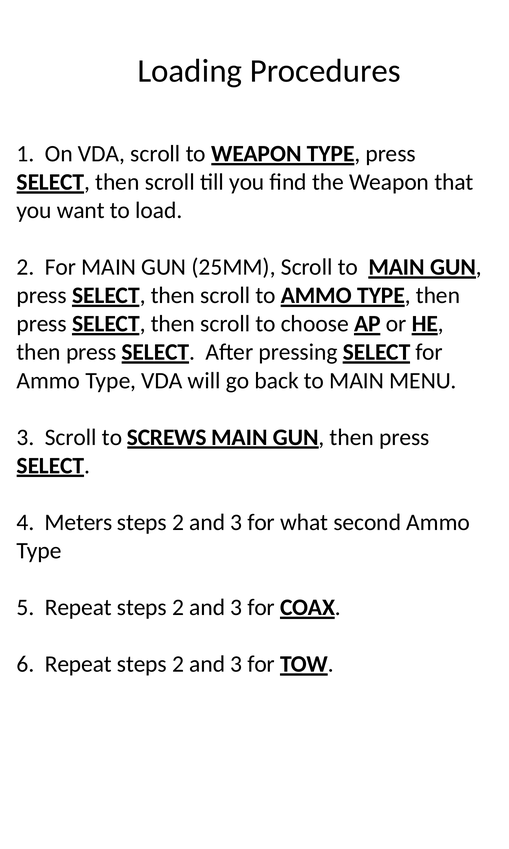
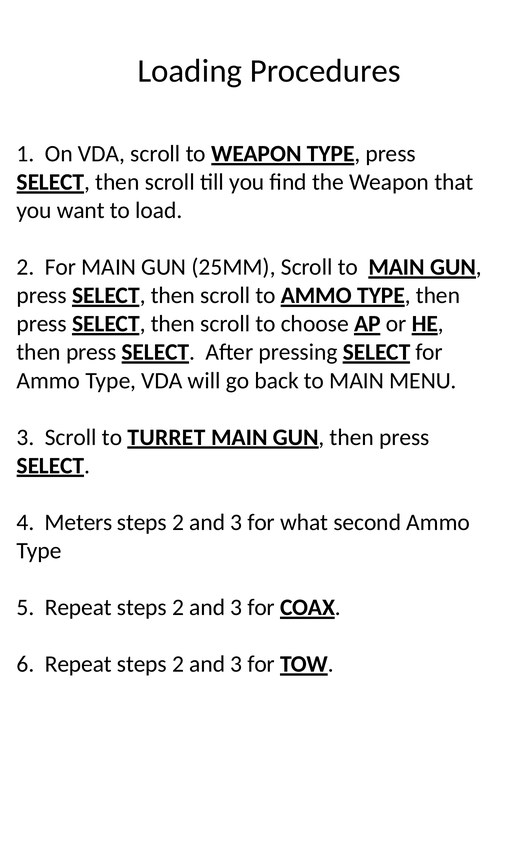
SCREWS: SCREWS -> TURRET
